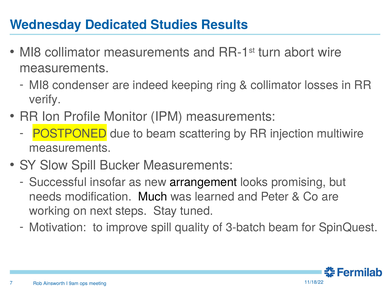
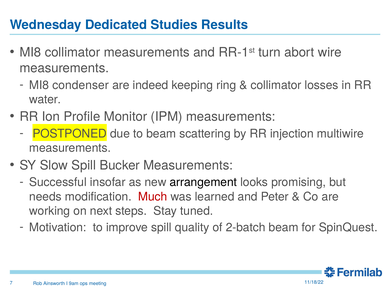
verify: verify -> water
Much colour: black -> red
3-batch: 3-batch -> 2-batch
